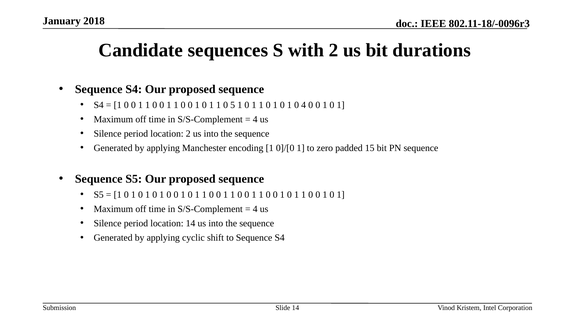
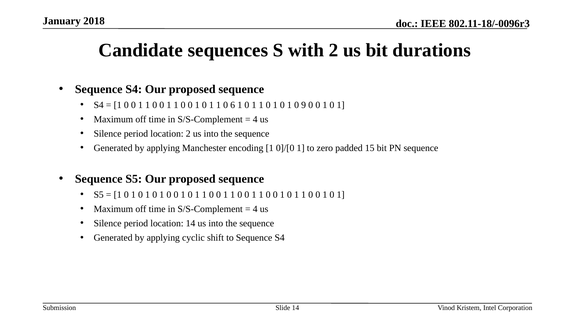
5: 5 -> 6
0 4: 4 -> 9
